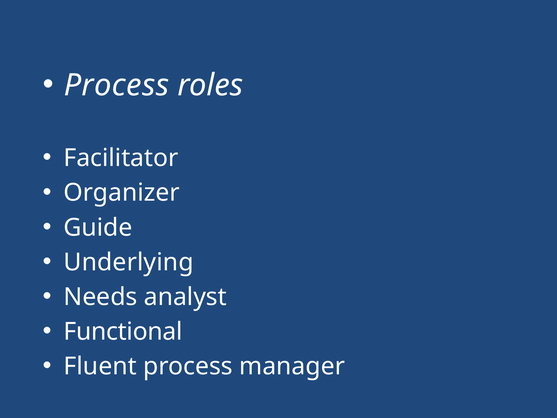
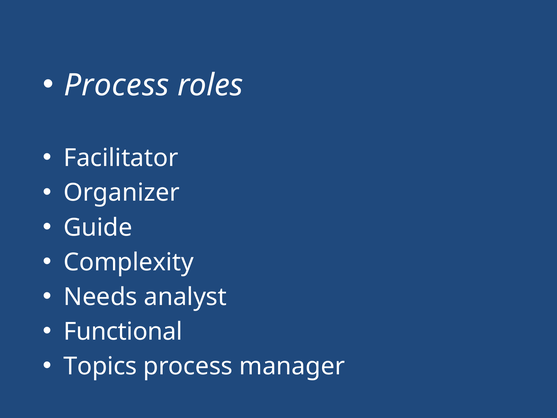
Underlying: Underlying -> Complexity
Fluent: Fluent -> Topics
